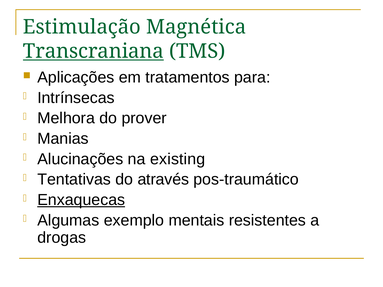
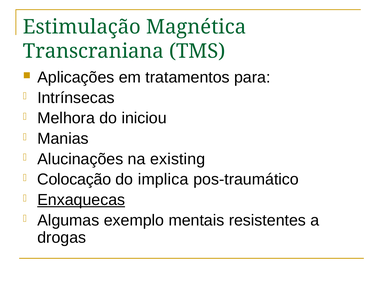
Transcraniana underline: present -> none
prover: prover -> iniciou
Tentativas: Tentativas -> Colocação
através: através -> implica
